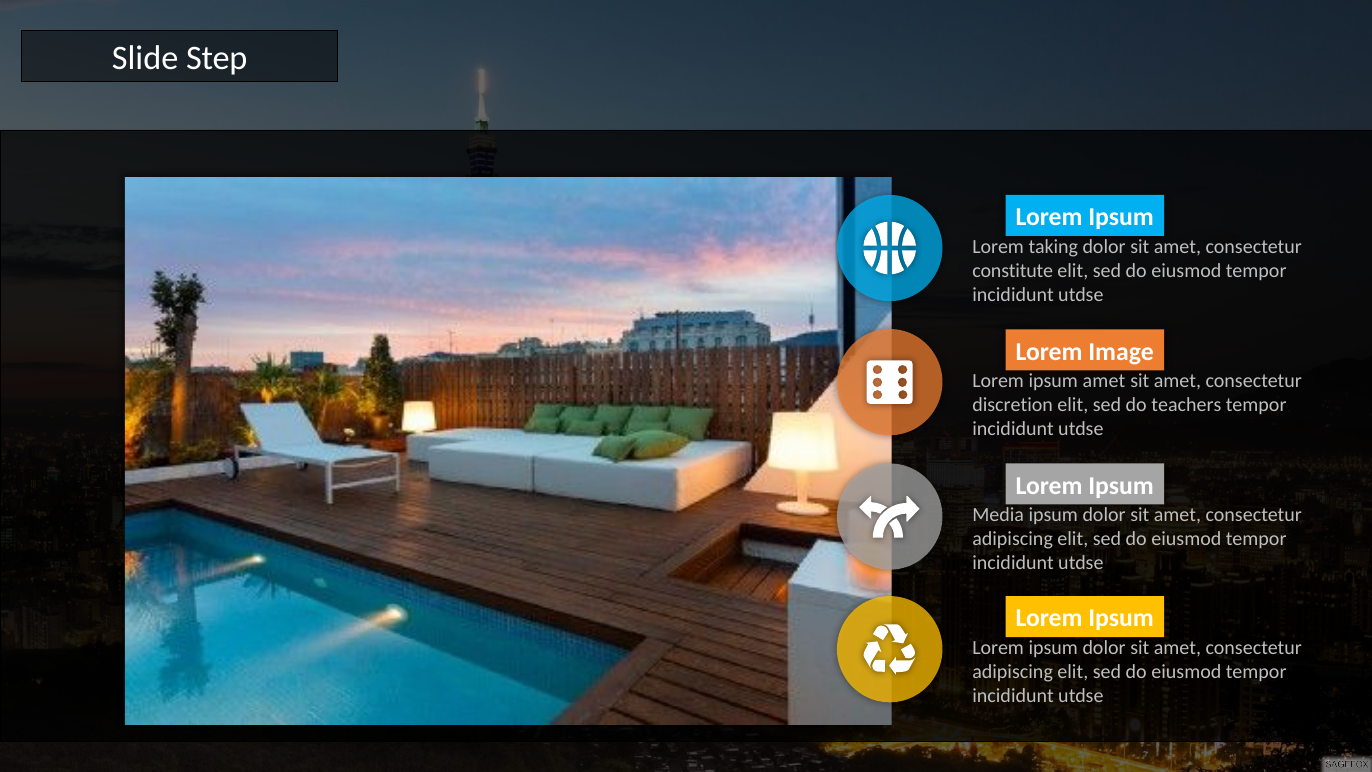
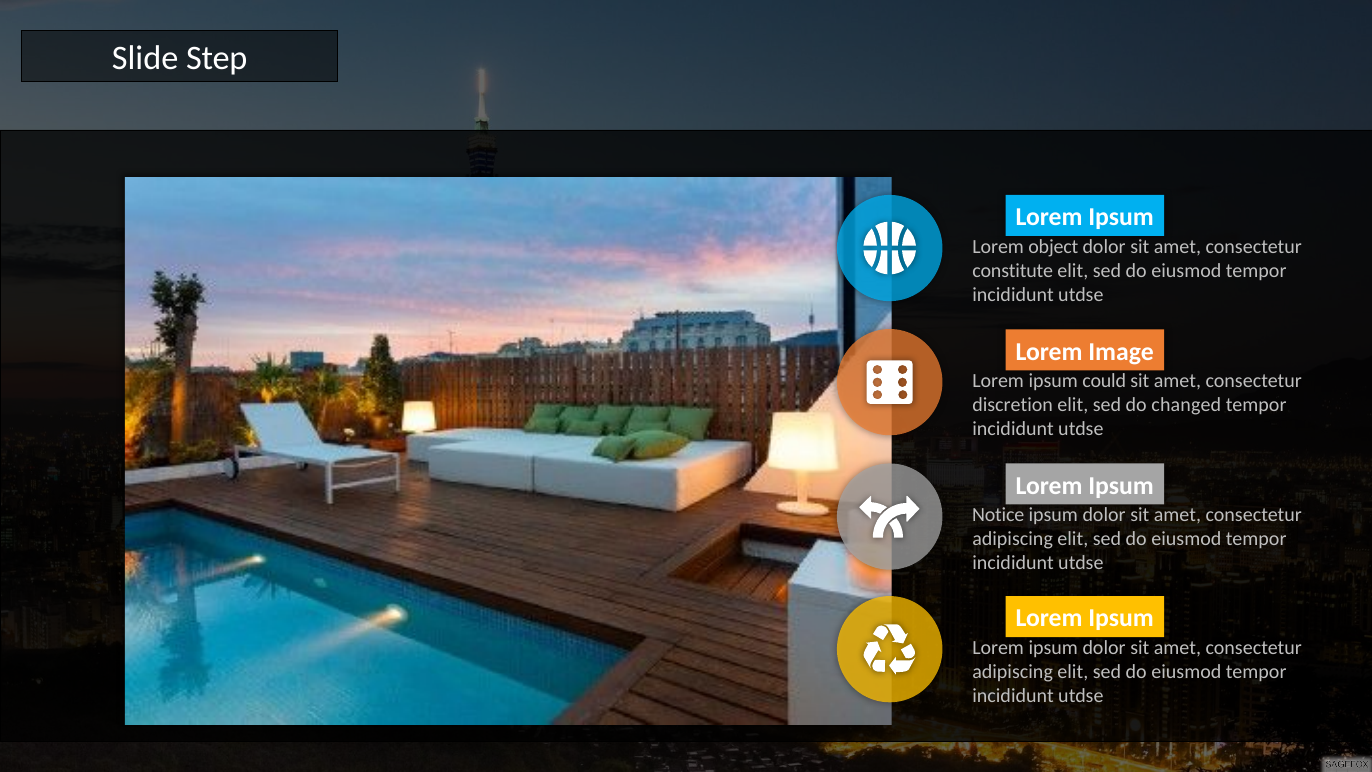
taking: taking -> object
ipsum amet: amet -> could
teachers: teachers -> changed
Media: Media -> Notice
